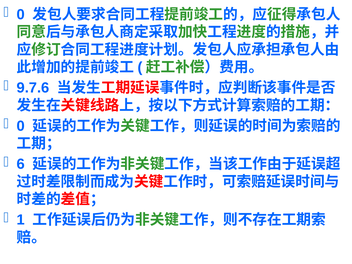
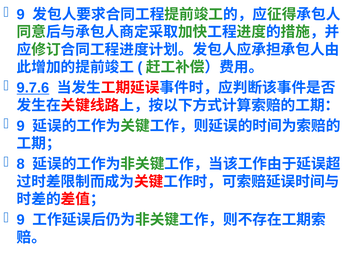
0 at (21, 15): 0 -> 9
9.7.6 underline: none -> present
0 at (21, 126): 0 -> 9
6: 6 -> 8
1 at (21, 220): 1 -> 9
